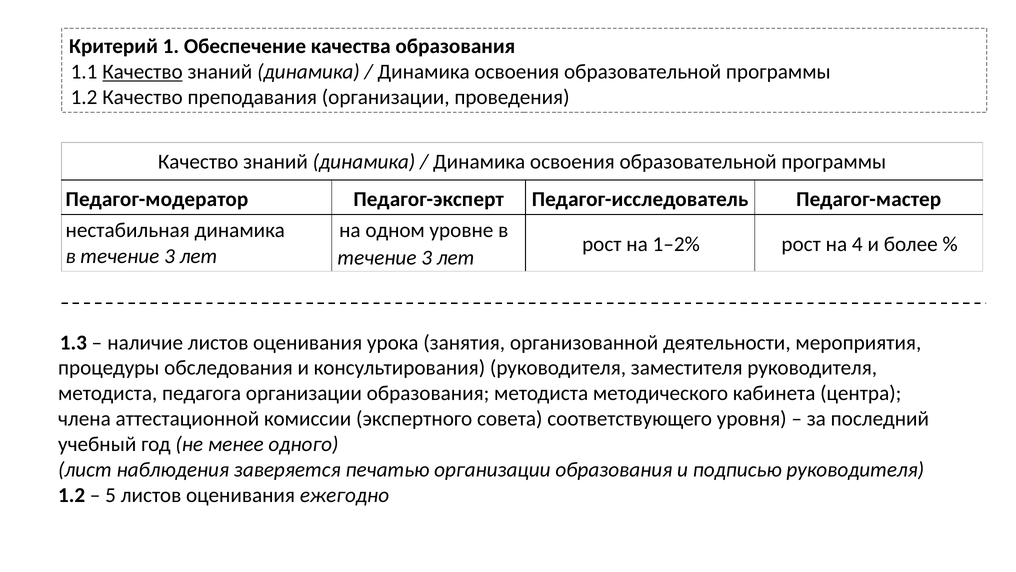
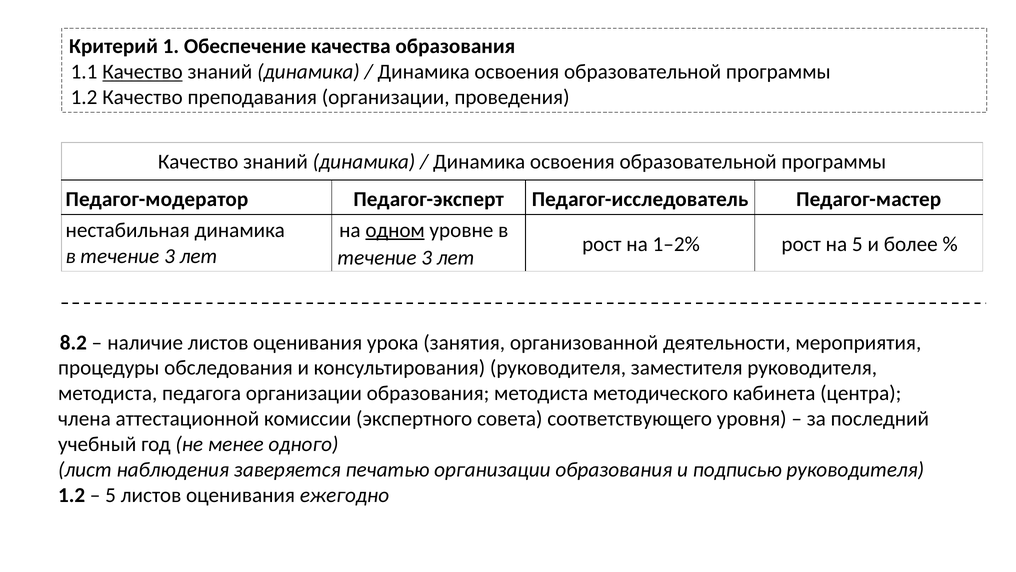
одном underline: none -> present
на 4: 4 -> 5
1.3: 1.3 -> 8.2
